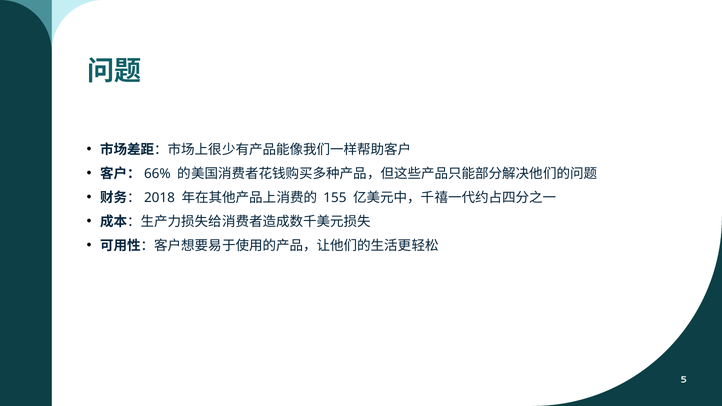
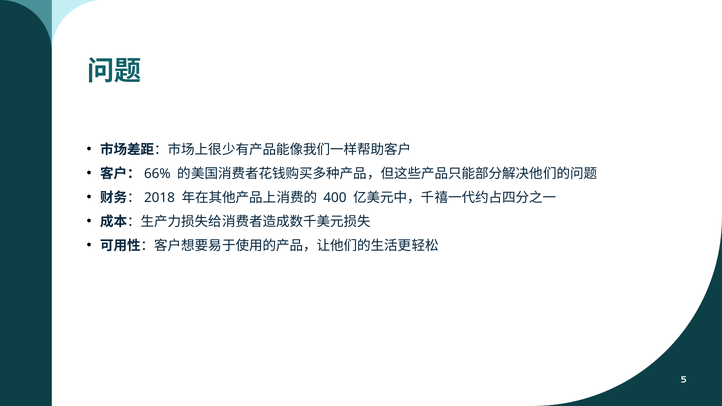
155: 155 -> 400
